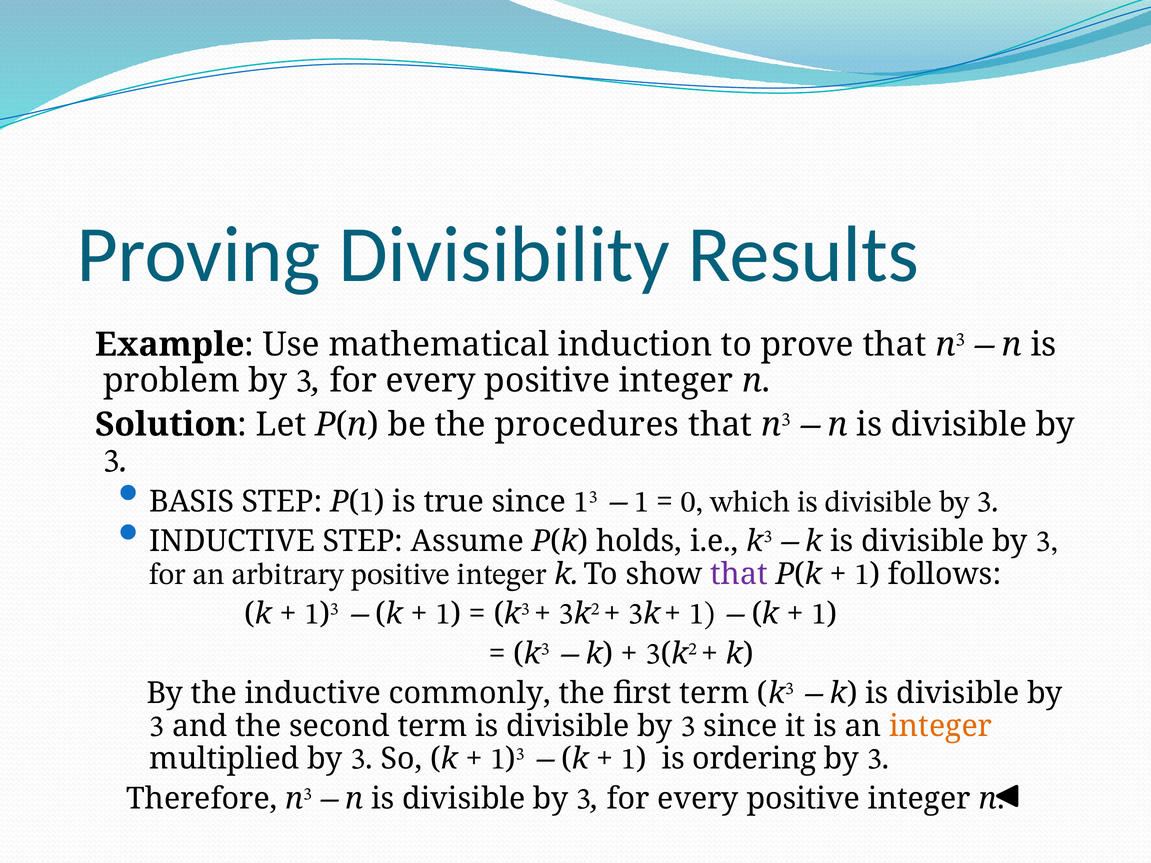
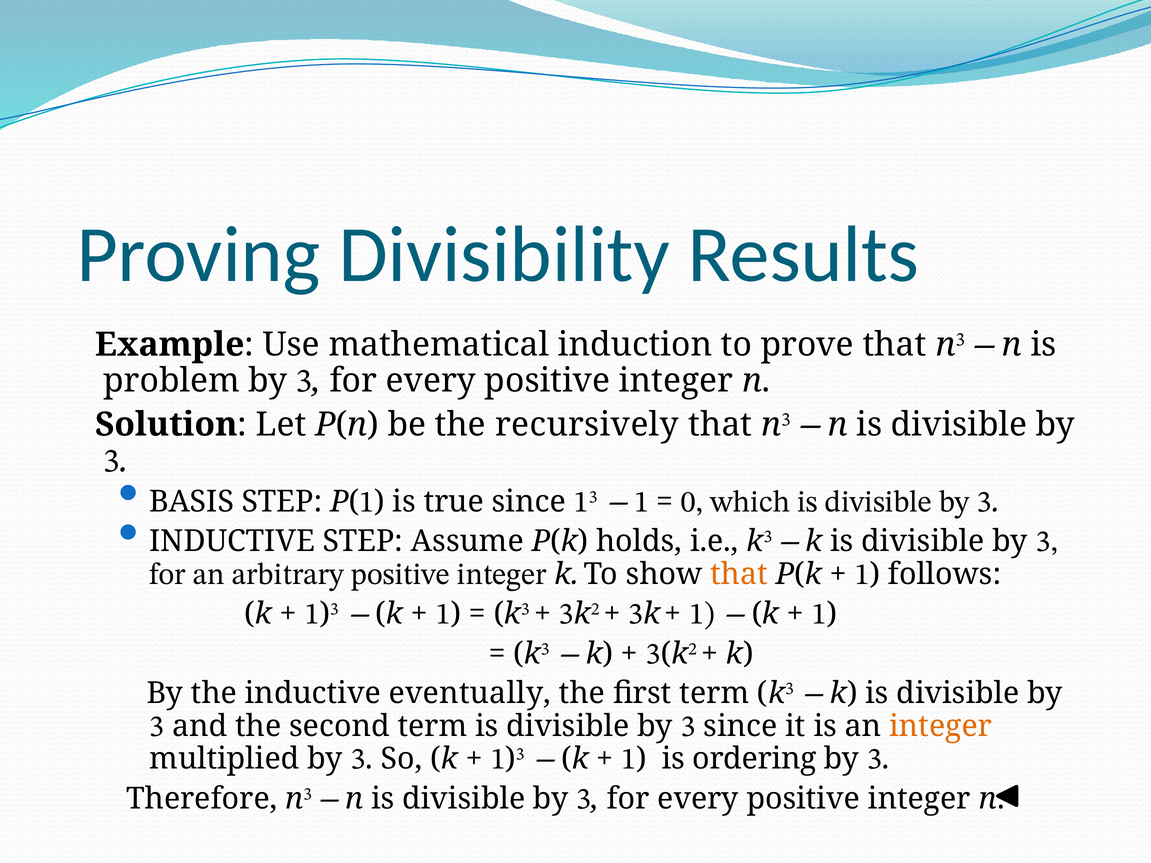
procedures: procedures -> recursively
that at (739, 574) colour: purple -> orange
commonly: commonly -> eventually
